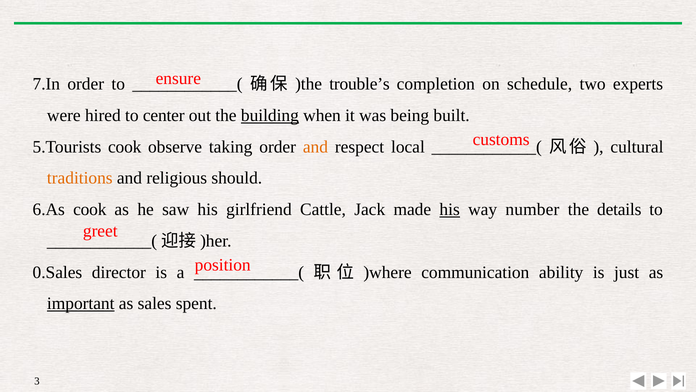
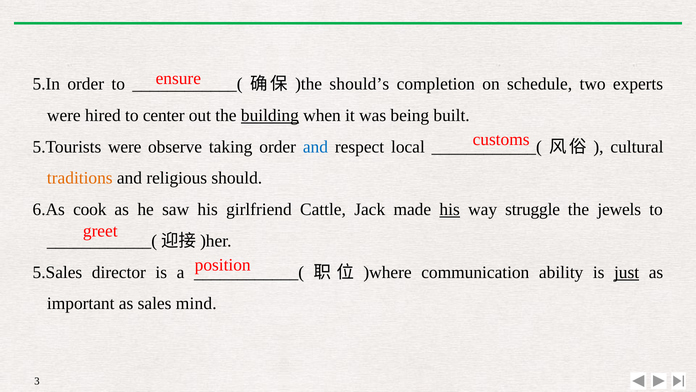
7.In: 7.In -> 5.In
trouble’s: trouble’s -> should’s
5.Tourists cook: cook -> were
and at (315, 147) colour: orange -> blue
number: number -> struggle
details: details -> jewels
0.Sales: 0.Sales -> 5.Sales
just underline: none -> present
important underline: present -> none
spent: spent -> mind
